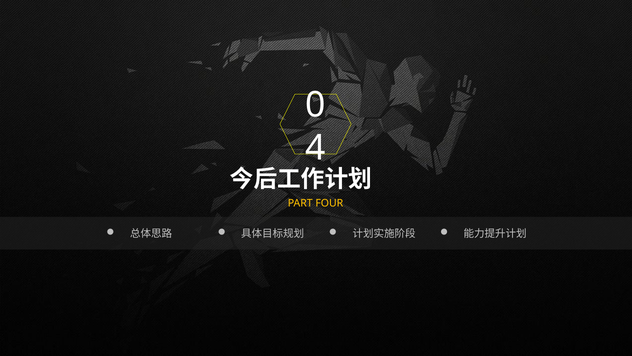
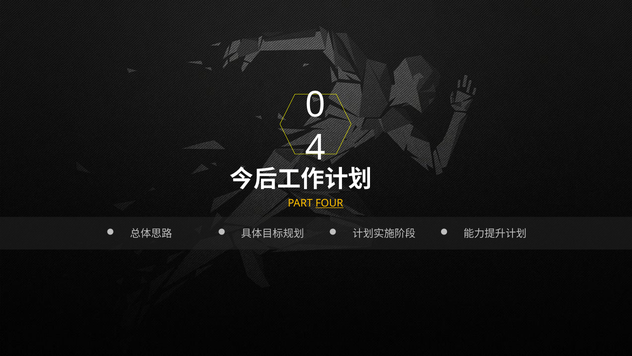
FOUR underline: none -> present
